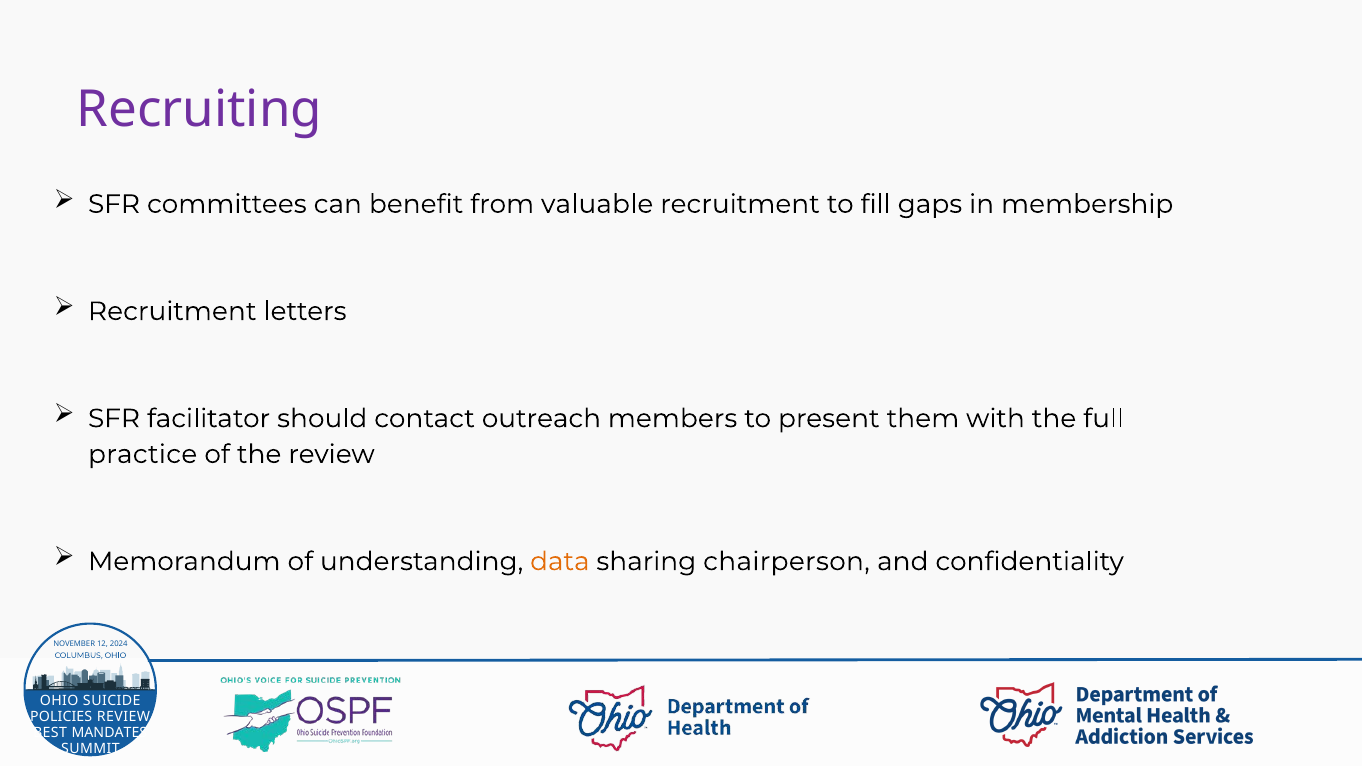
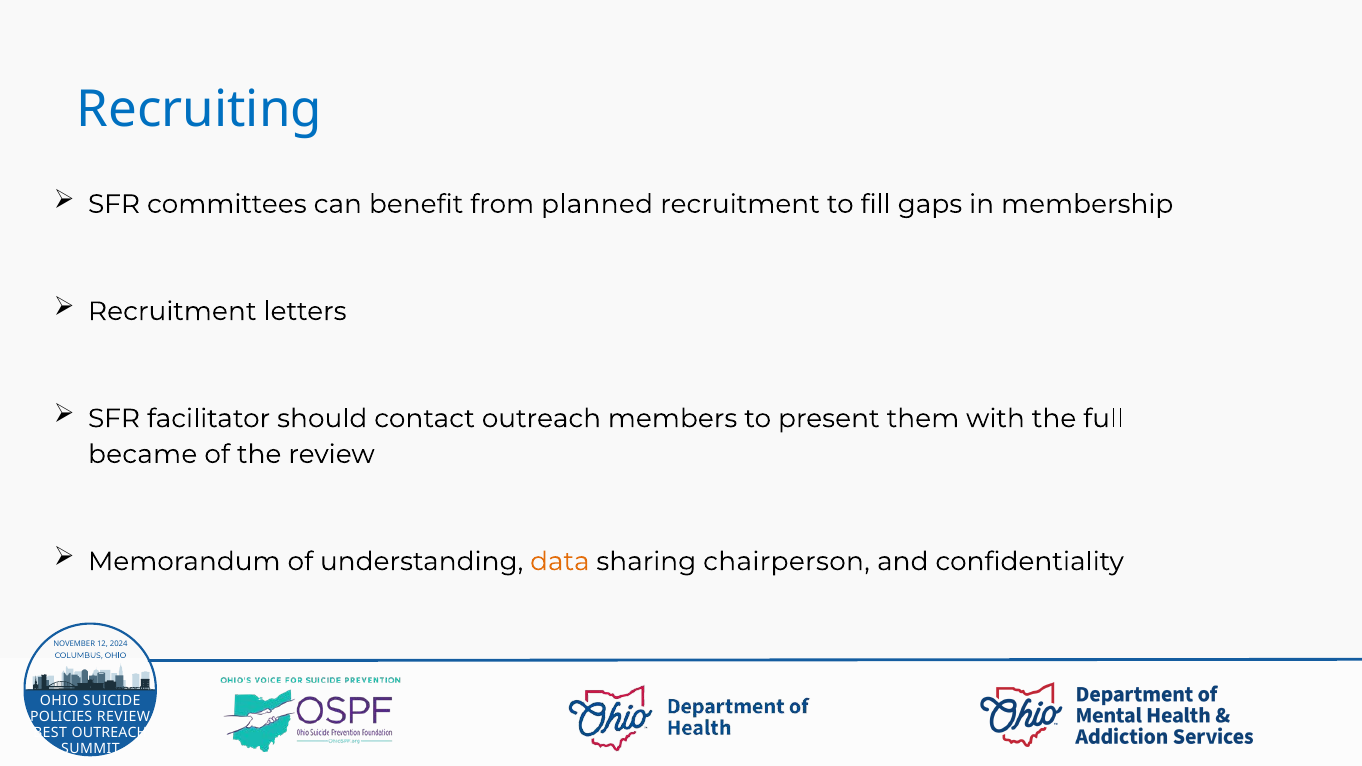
Recruiting colour: purple -> blue
valuable: valuable -> planned
practice: practice -> became
BEST MANDATES: MANDATES -> OUTREACH
